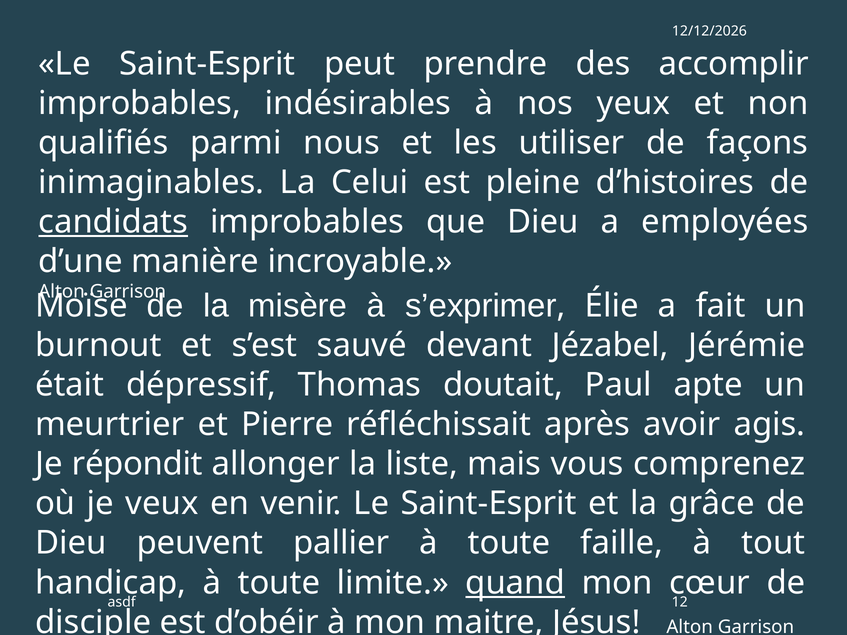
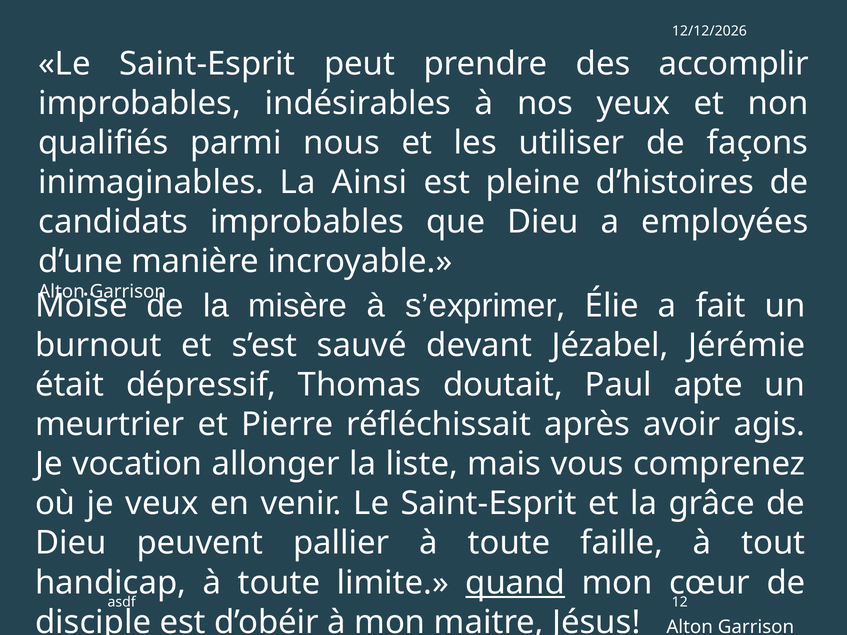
Celui: Celui -> Ainsi
candidats underline: present -> none
répondit: répondit -> vocation
